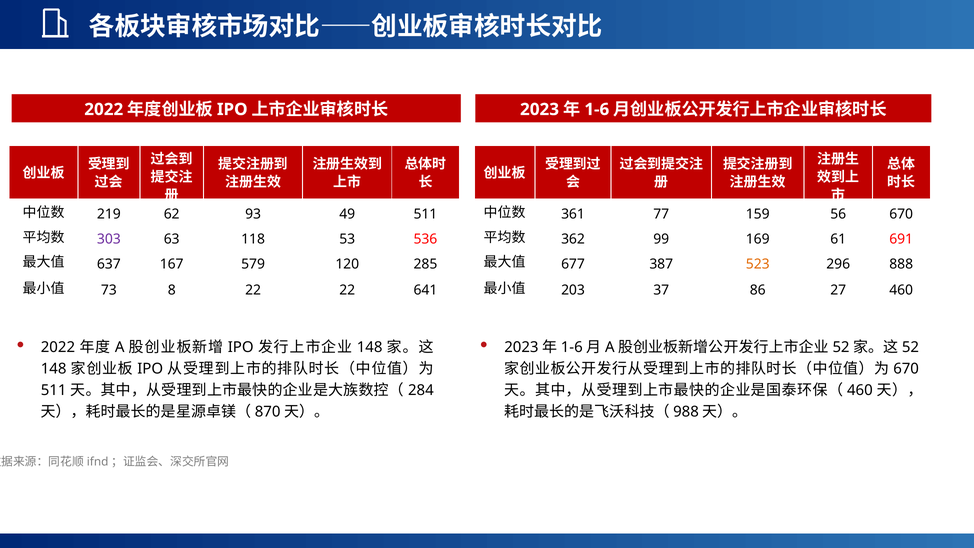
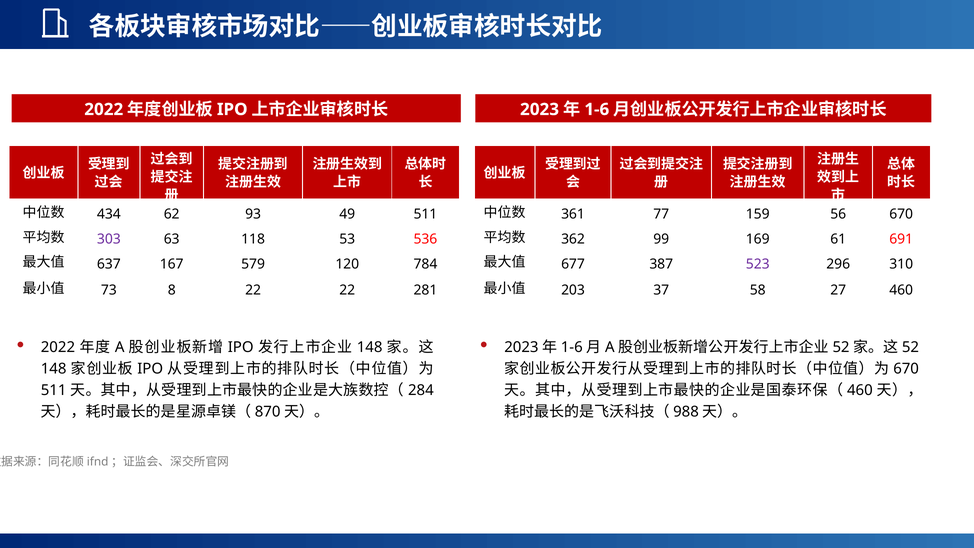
219: 219 -> 434
285: 285 -> 784
523 colour: orange -> purple
888: 888 -> 310
641: 641 -> 281
86: 86 -> 58
